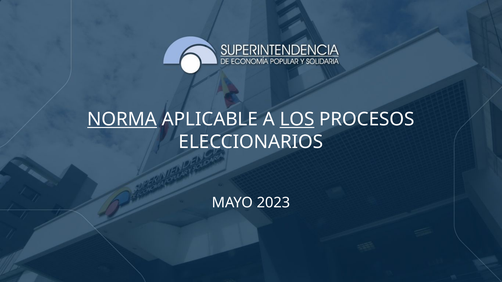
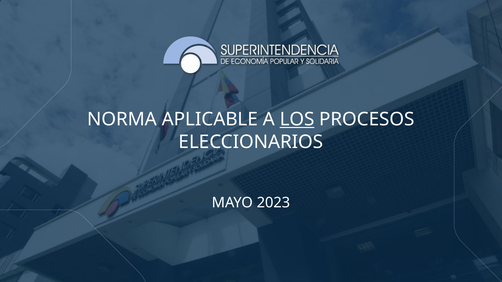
NORMA underline: present -> none
